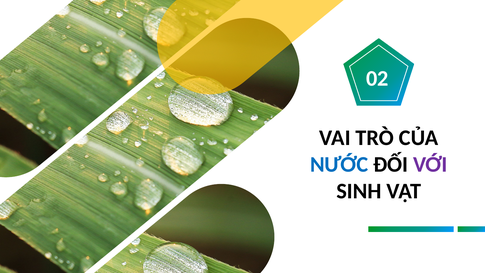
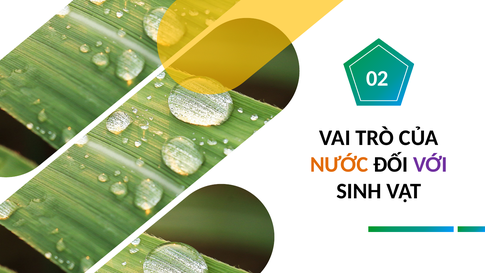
NƯỚC colour: blue -> orange
